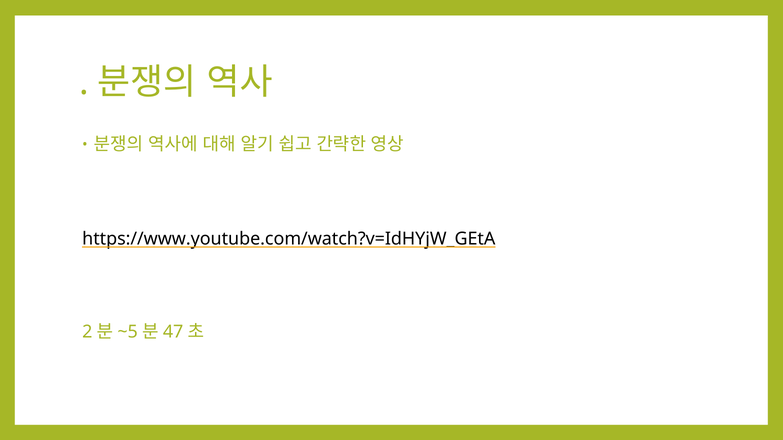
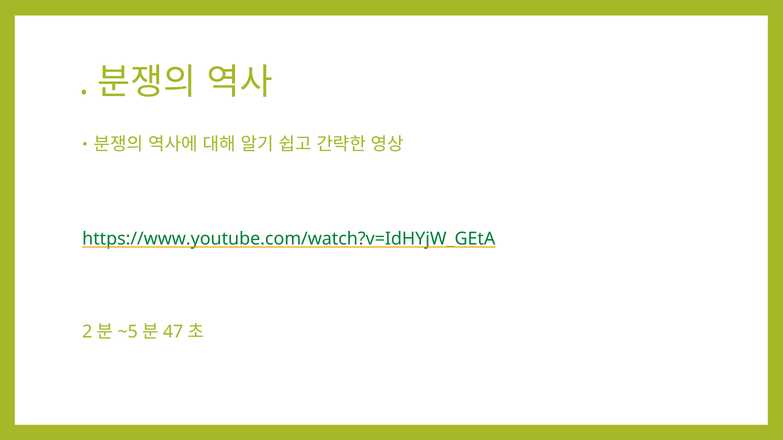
https://www.youtube.com/watch?v=IdHYjW_GEtA colour: black -> green
